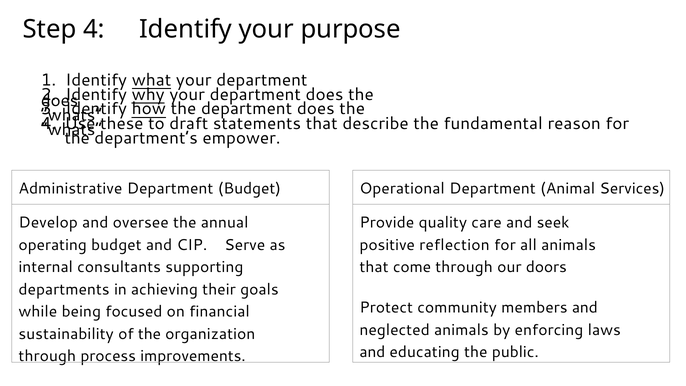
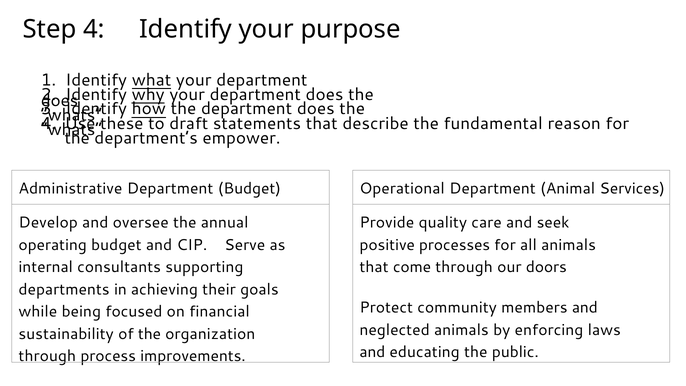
reflection: reflection -> processes
